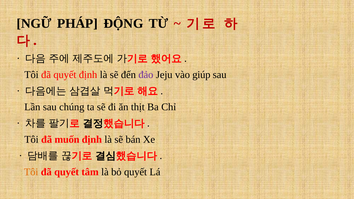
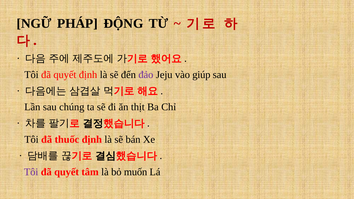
muốn: muốn -> thuốc
Tôi at (31, 172) colour: orange -> purple
bỏ quyết: quyết -> muốn
